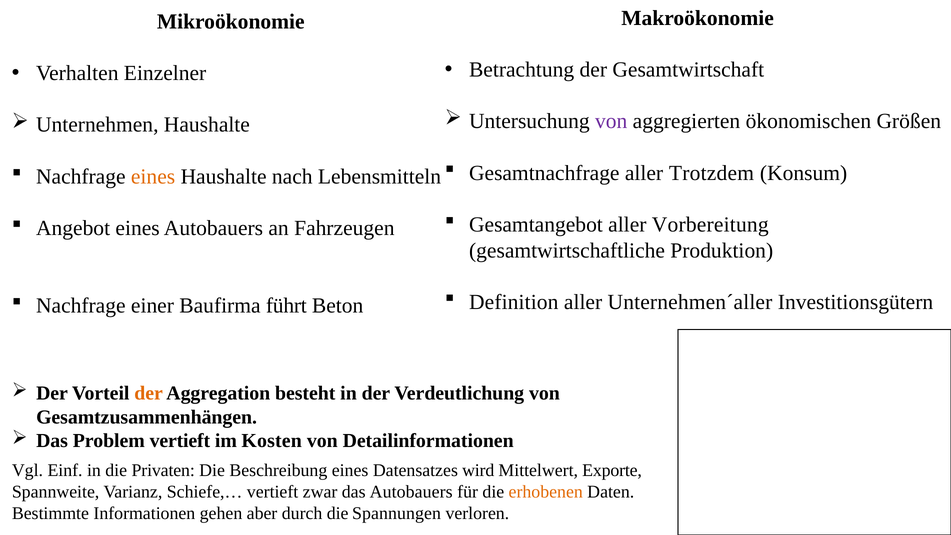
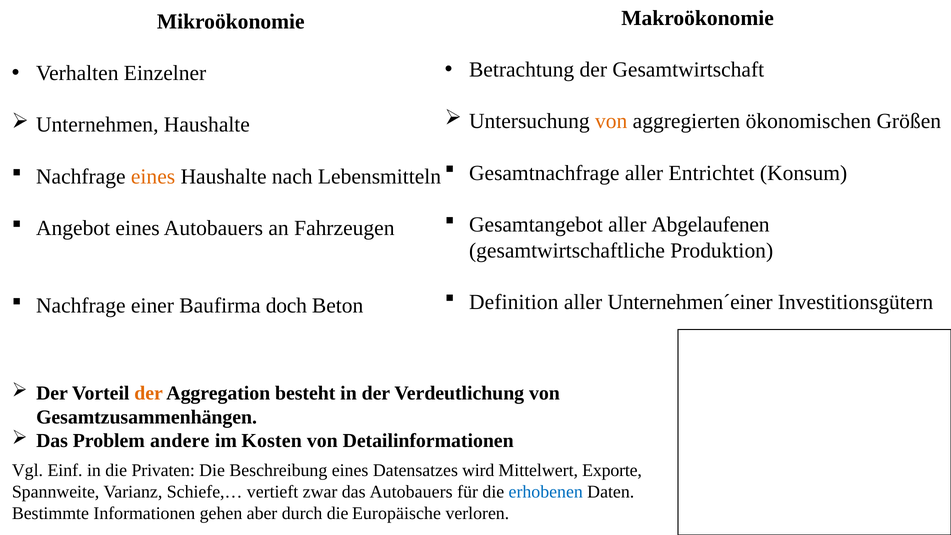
von at (611, 121) colour: purple -> orange
Trotzdem: Trotzdem -> Entrichtet
Vorbereitung: Vorbereitung -> Abgelaufenen
Unternehmen´aller: Unternehmen´aller -> Unternehmen´einer
führt: führt -> doch
Problem vertieft: vertieft -> andere
erhobenen colour: orange -> blue
Spannungen: Spannungen -> Europäische
